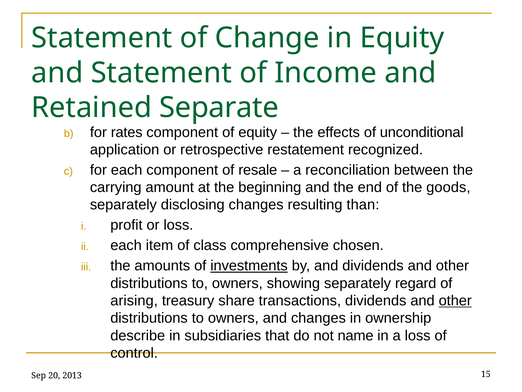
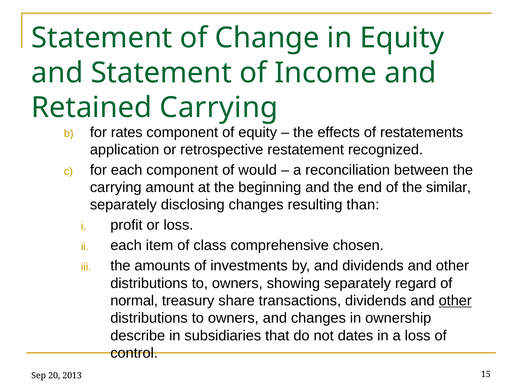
Retained Separate: Separate -> Carrying
unconditional: unconditional -> restatements
resale: resale -> would
goods: goods -> similar
investments underline: present -> none
arising: arising -> normal
name: name -> dates
